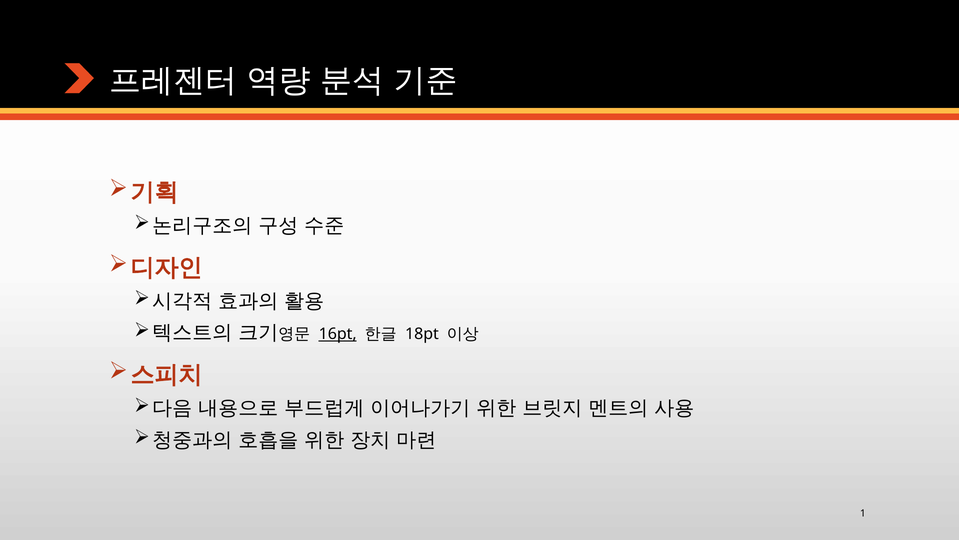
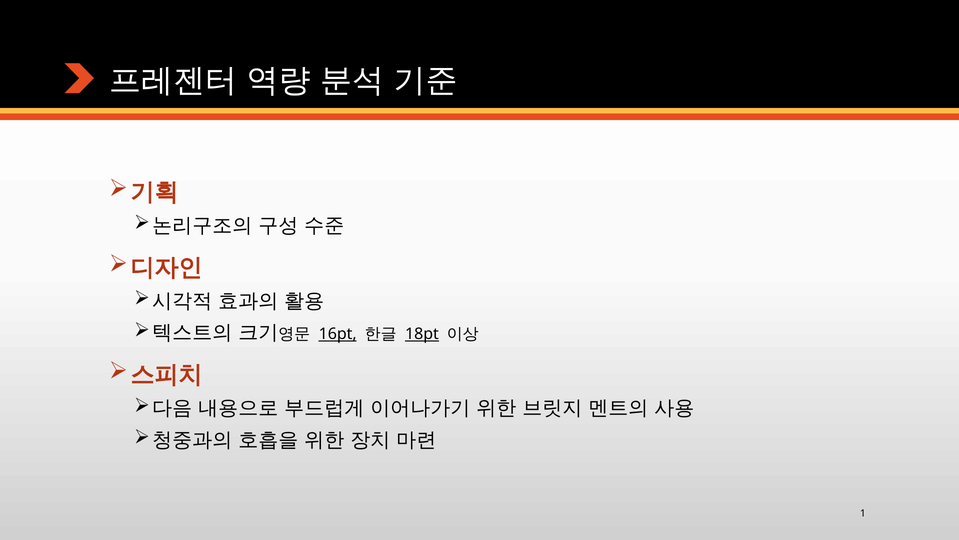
18pt underline: none -> present
